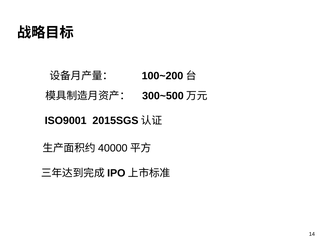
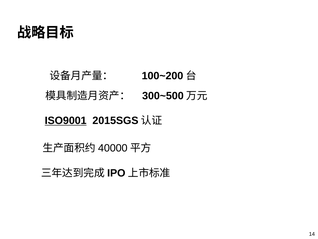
ISO9001 underline: none -> present
